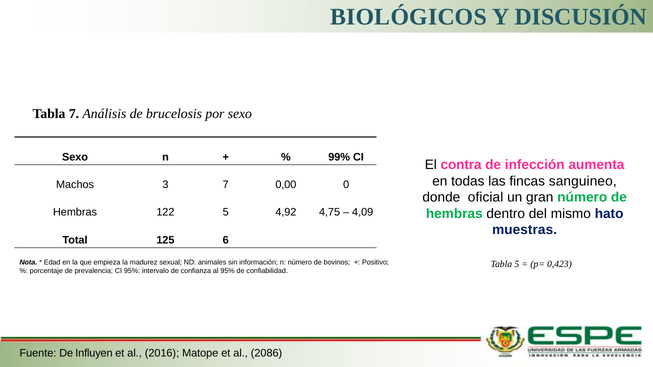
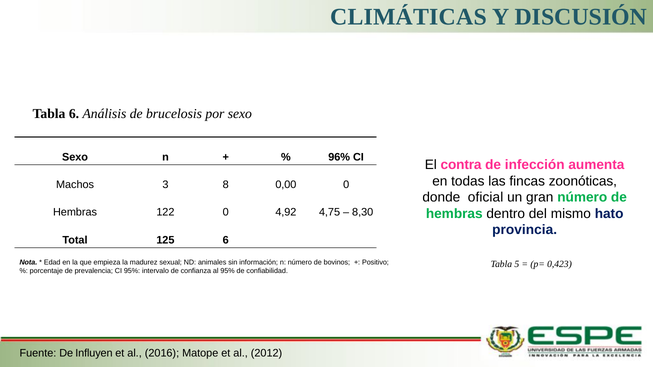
BIOLÓGICOS: BIOLÓGICOS -> CLIMÁTICAS
Tabla 7: 7 -> 6
99%: 99% -> 96%
sanguineo: sanguineo -> zoonóticas
3 7: 7 -> 8
122 5: 5 -> 0
4,09: 4,09 -> 8,30
muestras: muestras -> provincia
2086: 2086 -> 2012
